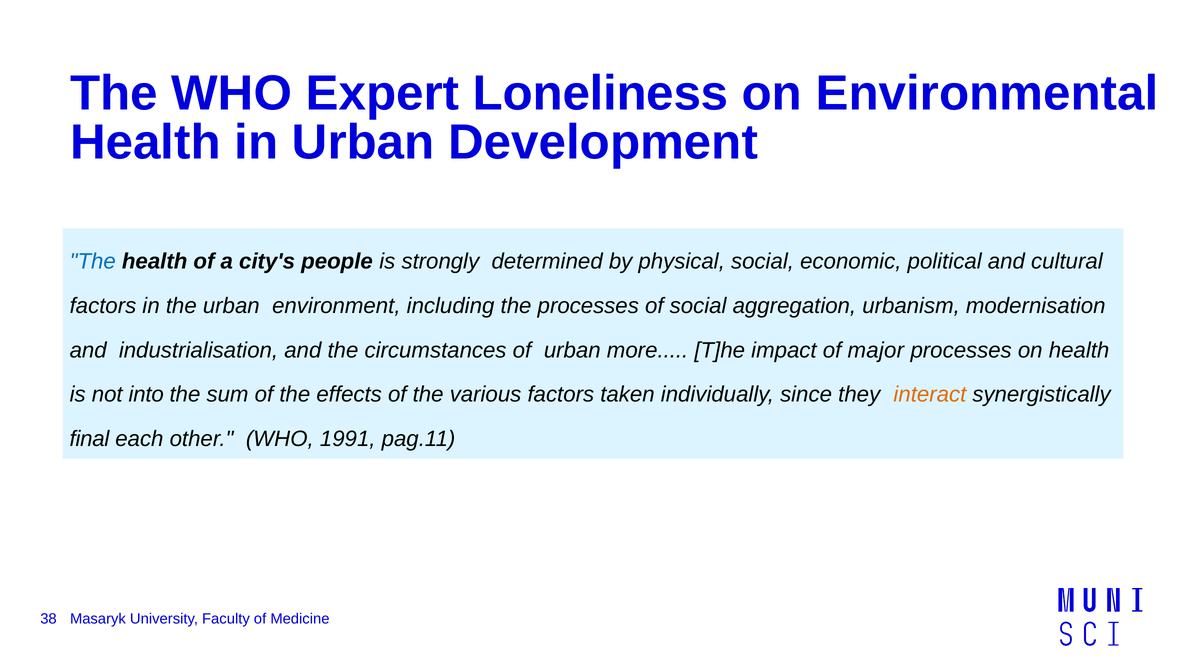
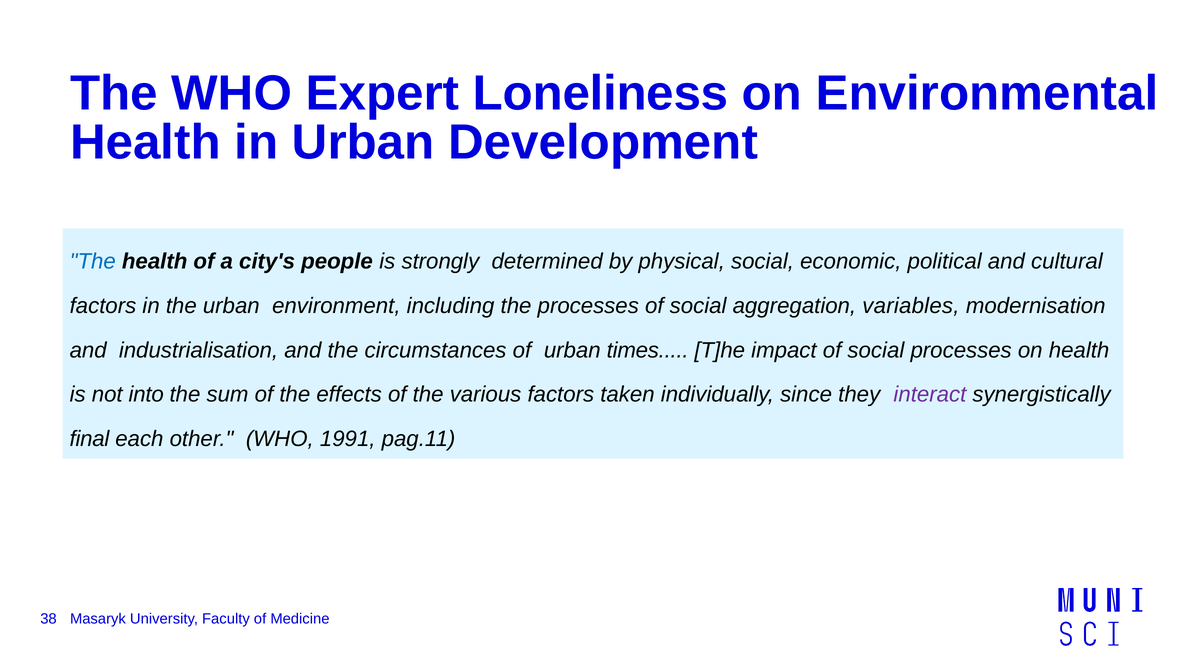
urbanism: urbanism -> variables
more: more -> times
impact of major: major -> social
interact colour: orange -> purple
